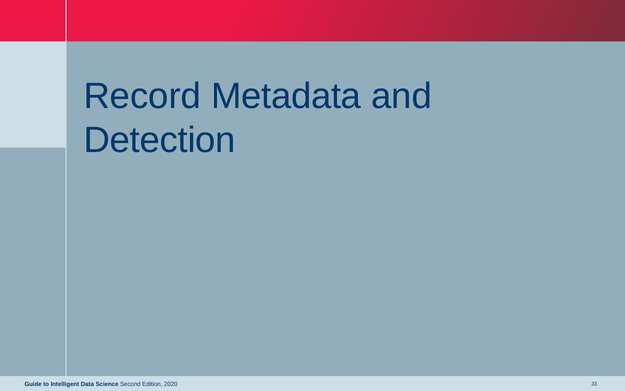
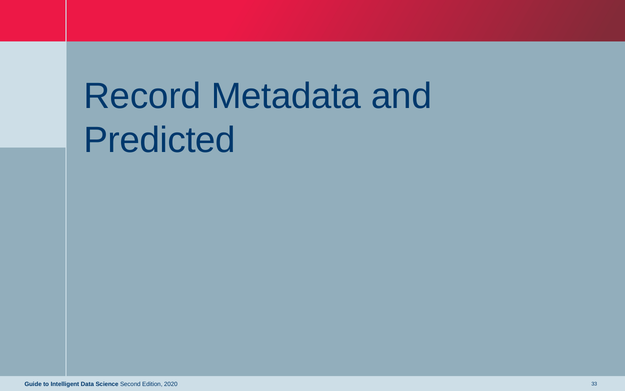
Detection: Detection -> Predicted
